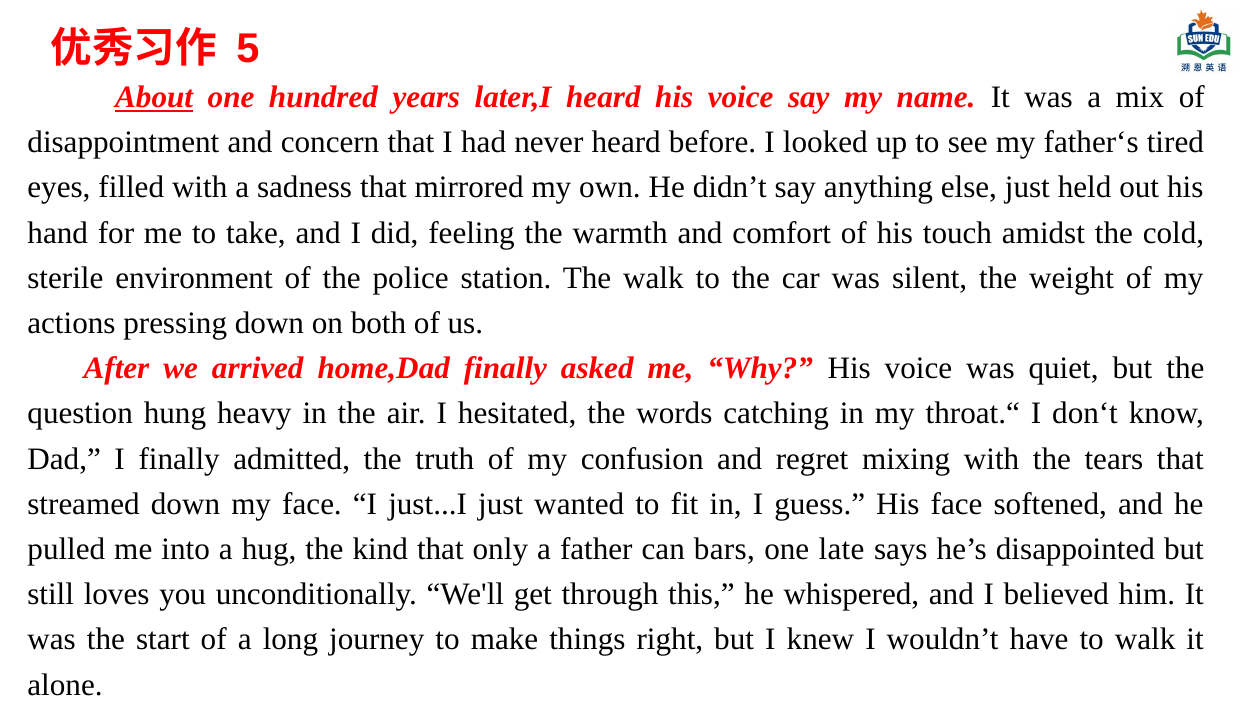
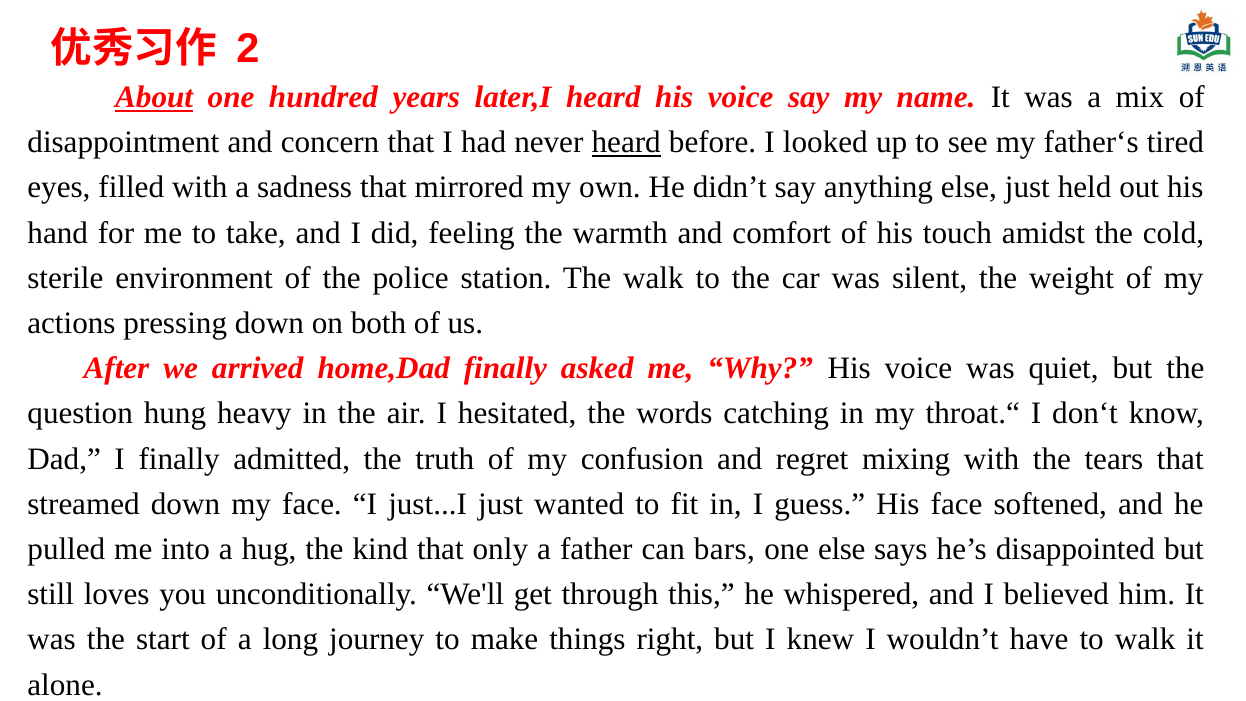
5: 5 -> 2
heard at (626, 142) underline: none -> present
one late: late -> else
